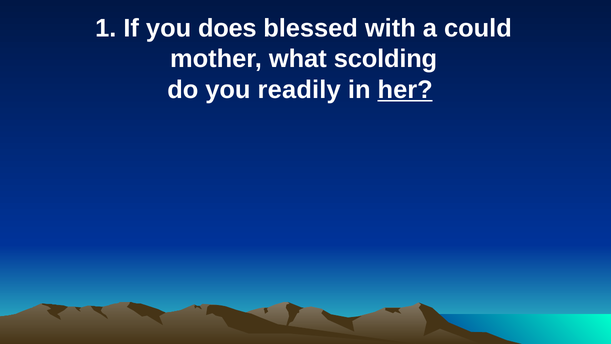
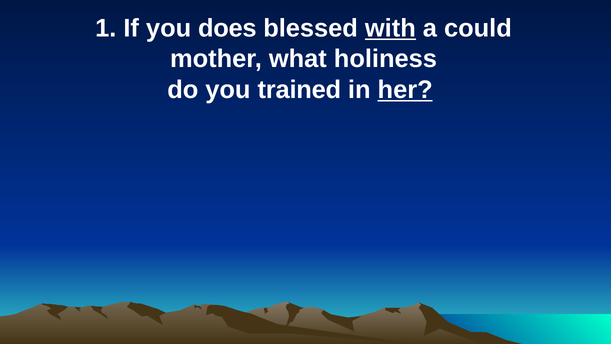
with underline: none -> present
scolding: scolding -> holiness
readily: readily -> trained
